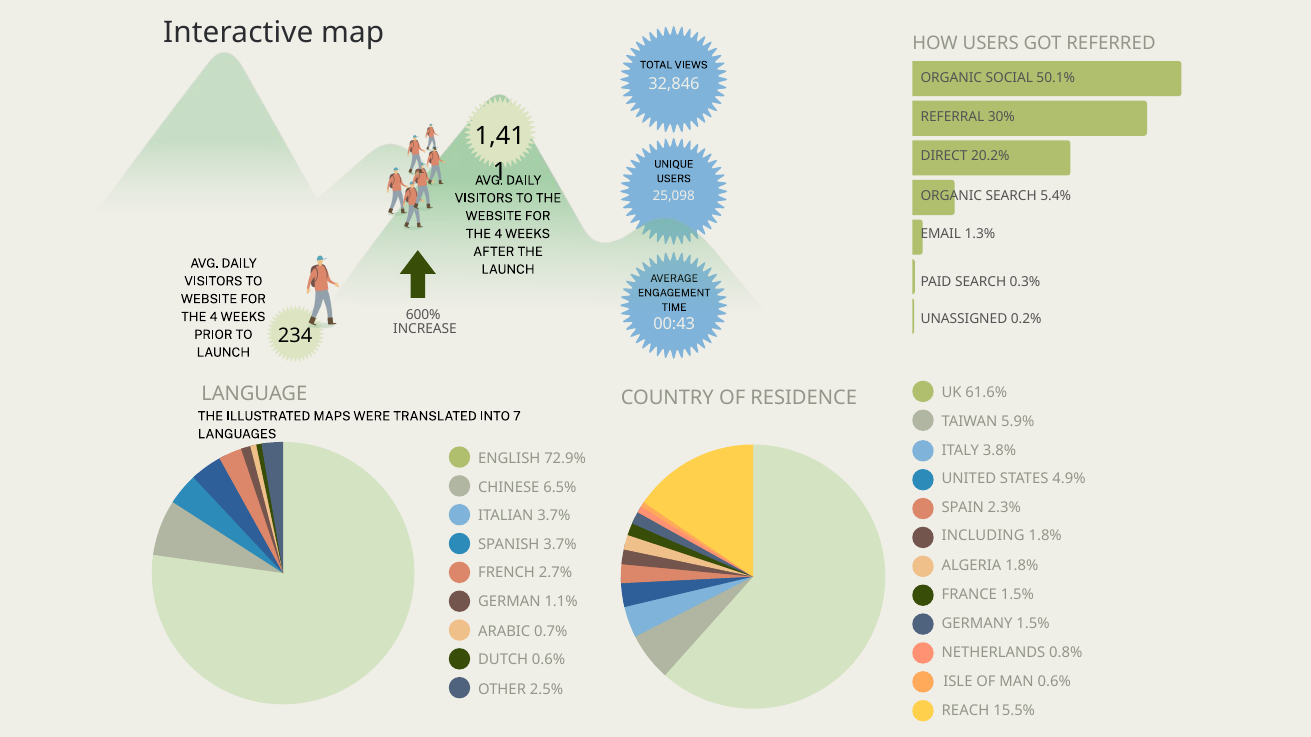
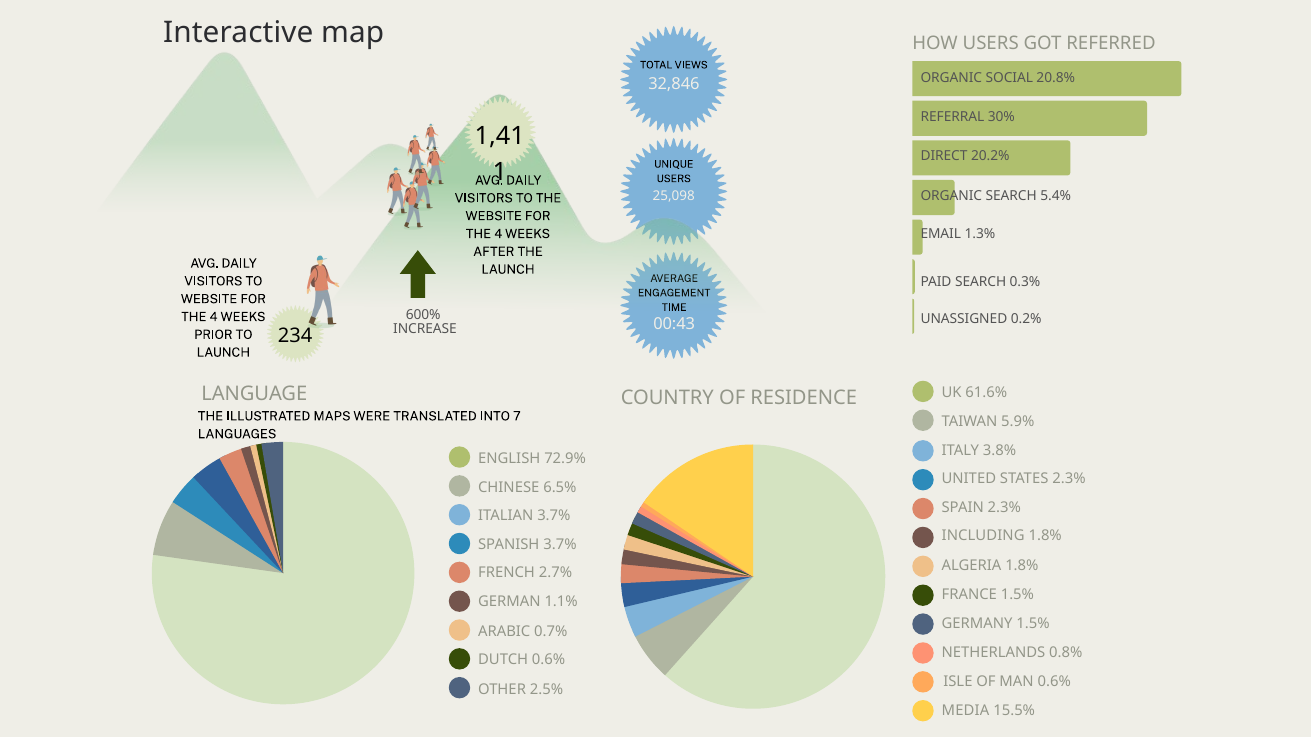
50.1%: 50.1% -> 20.8%
STATES 4.9%: 4.9% -> 2.3%
REACH: REACH -> MEDIA
